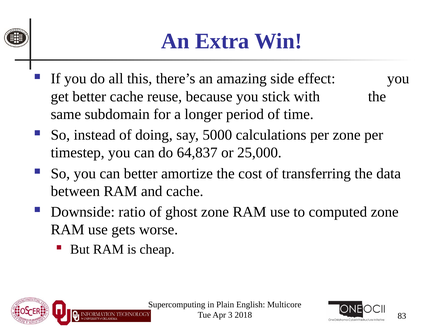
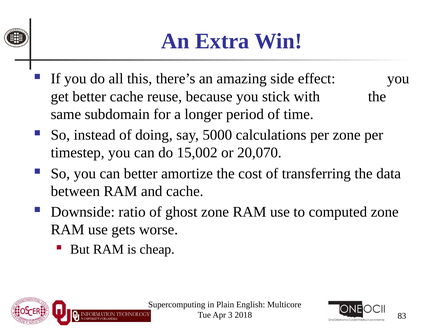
64,837: 64,837 -> 15,002
25,000: 25,000 -> 20,070
